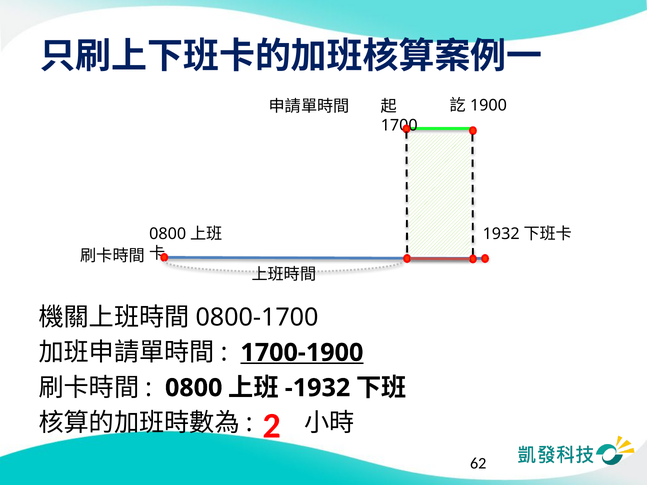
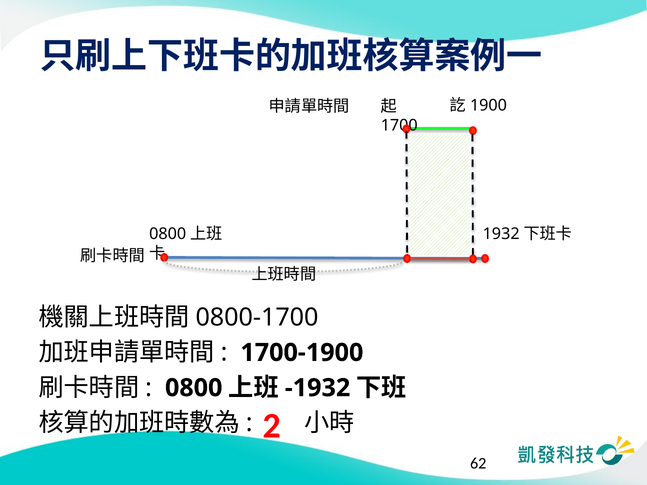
1700-1900 underline: present -> none
